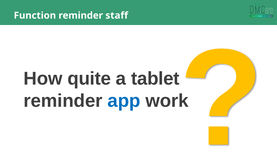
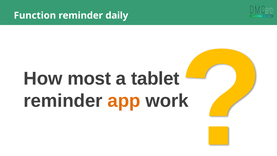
staff: staff -> daily
quite: quite -> most
app colour: blue -> orange
